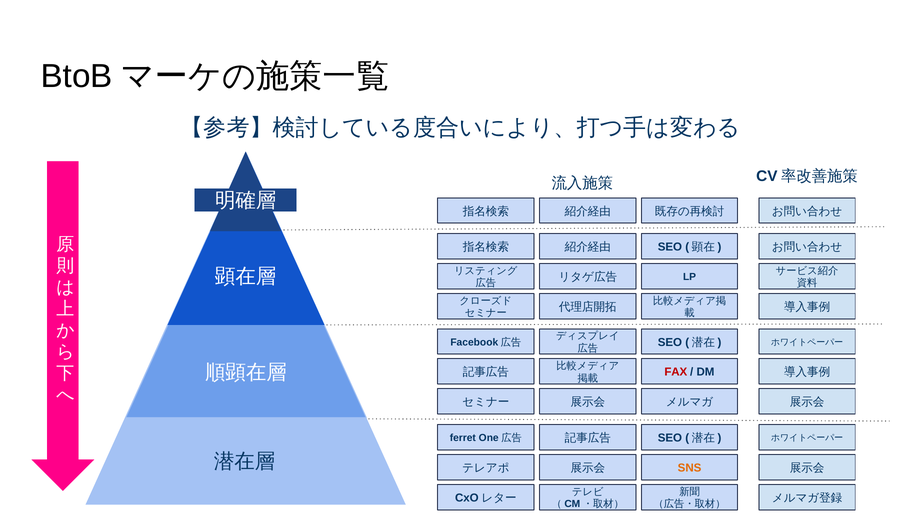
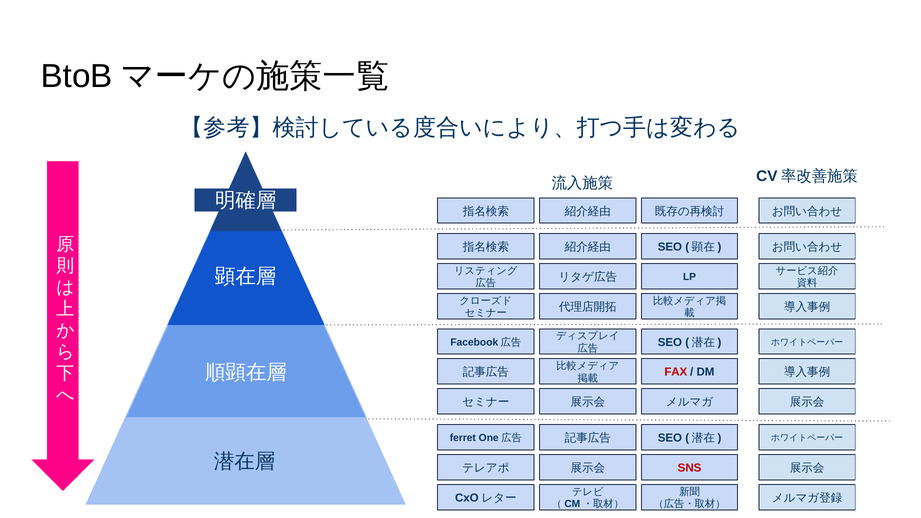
SNS colour: orange -> red
